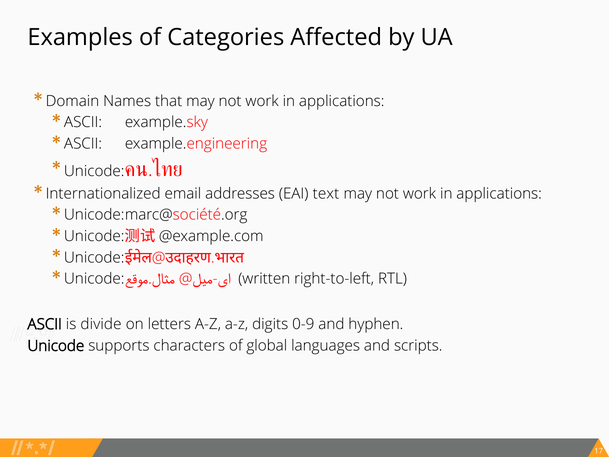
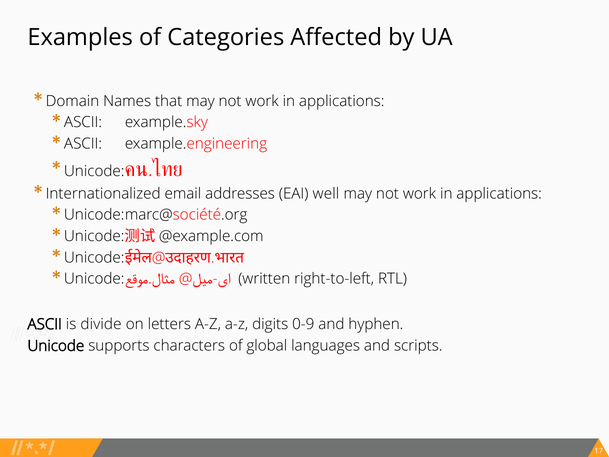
text: text -> well
